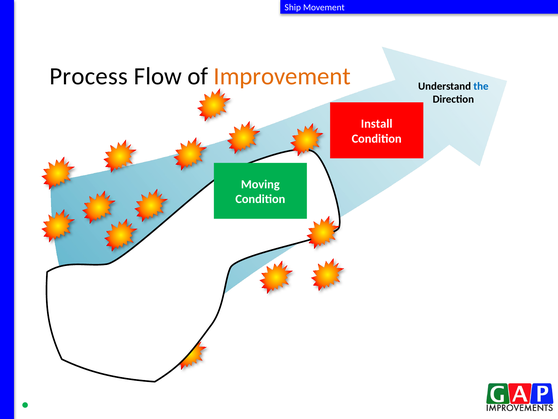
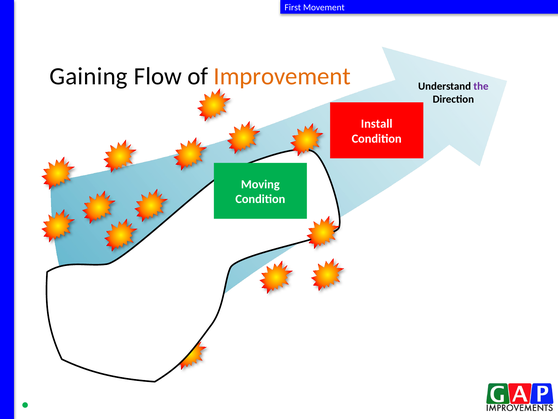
Ship: Ship -> First
Process: Process -> Gaining
the colour: blue -> purple
